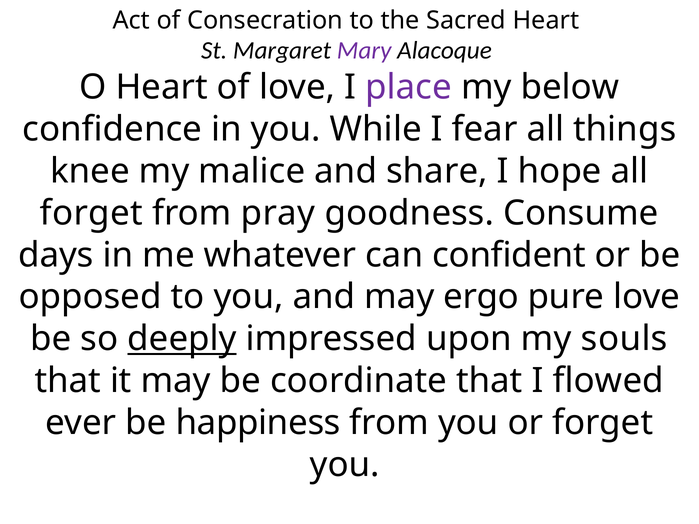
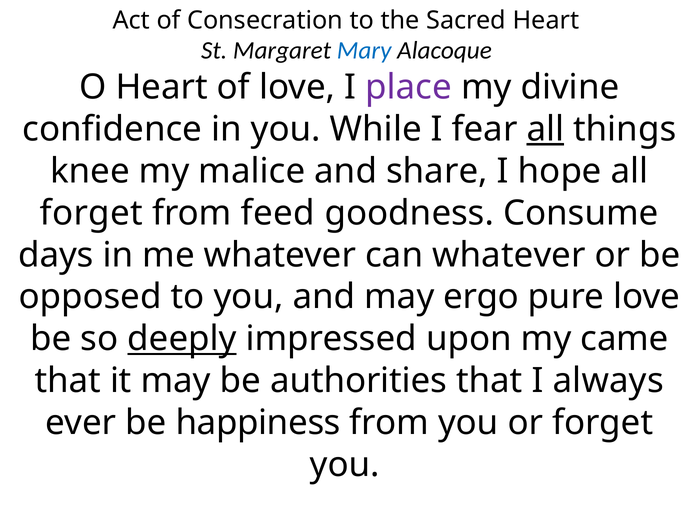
Mary colour: purple -> blue
below: below -> divine
all at (545, 129) underline: none -> present
pray: pray -> feed
can confident: confident -> whatever
souls: souls -> came
coordinate: coordinate -> authorities
flowed: flowed -> always
